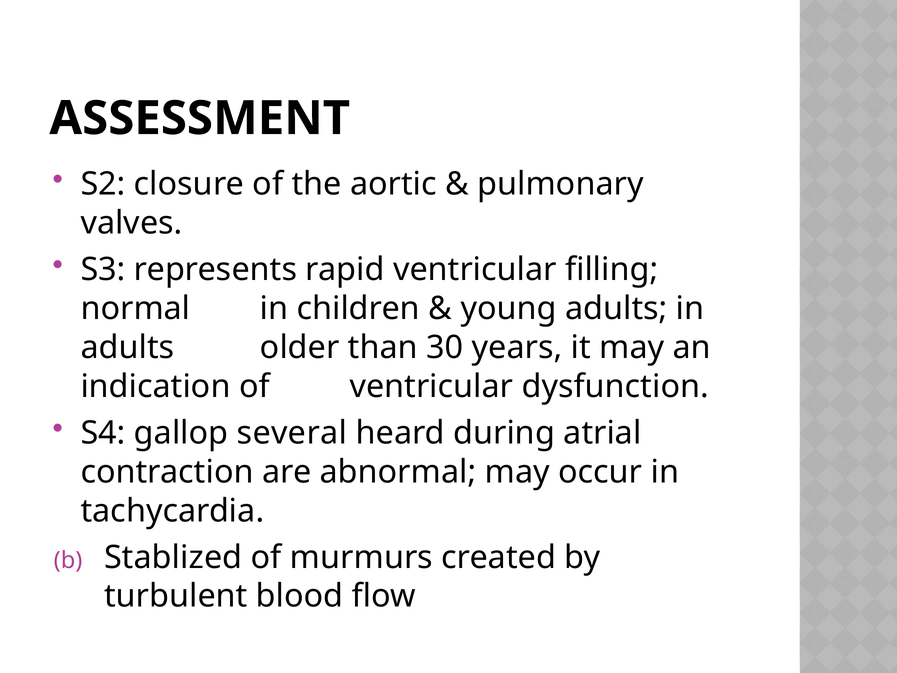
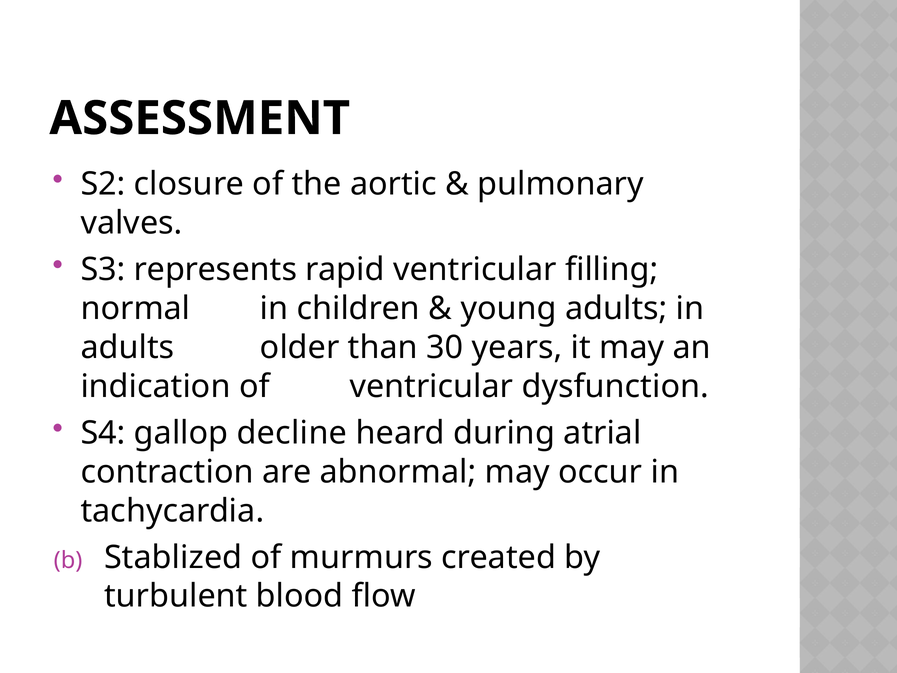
several: several -> decline
